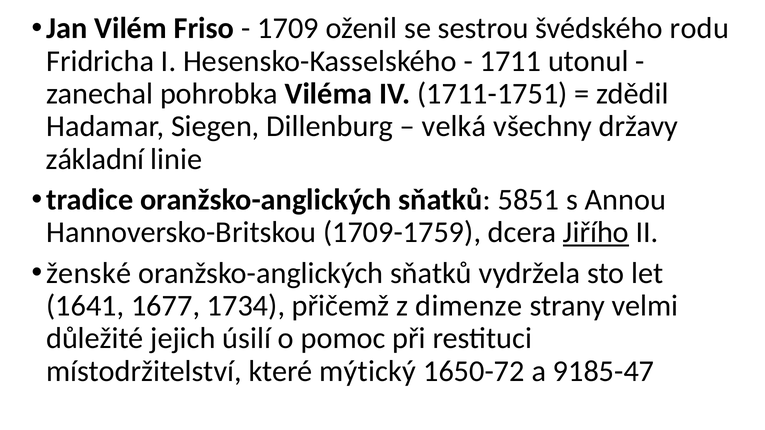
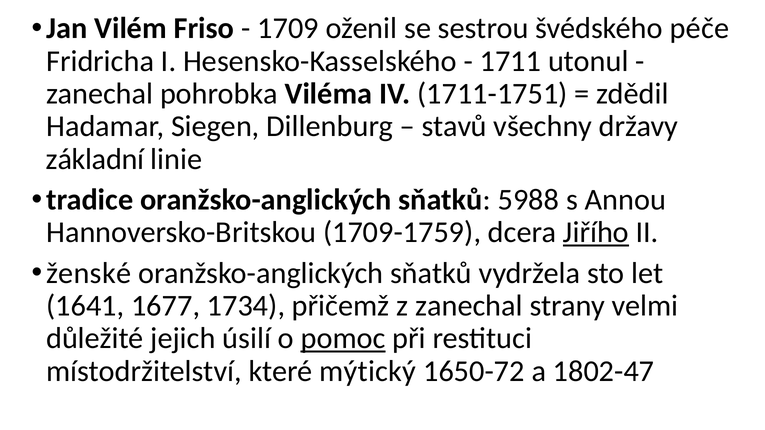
rodu: rodu -> péče
velká: velká -> stavů
5851: 5851 -> 5988
z dimenze: dimenze -> zanechal
pomoc underline: none -> present
9185-47: 9185-47 -> 1802-47
